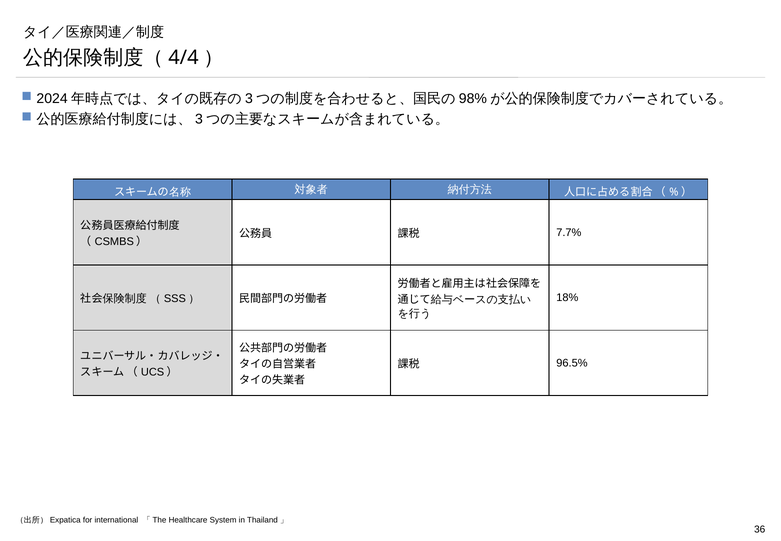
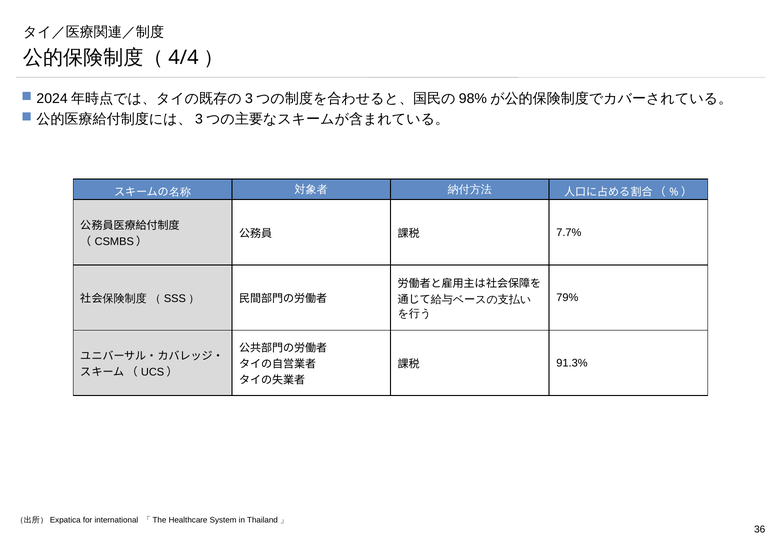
18%: 18% -> 79%
96.5%: 96.5% -> 91.3%
